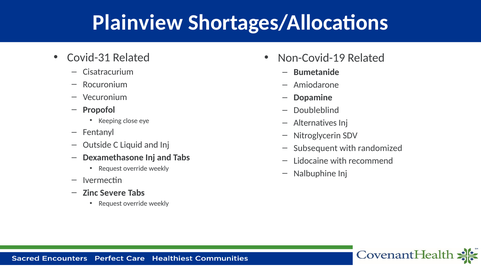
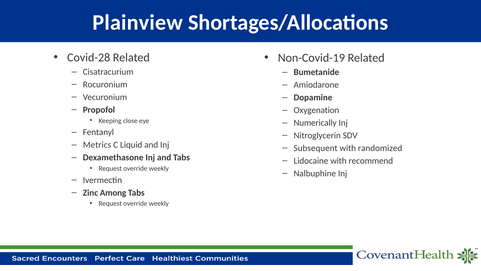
Covid-31: Covid-31 -> Covid-28
Doubleblind: Doubleblind -> Oxygenation
Alternatives: Alternatives -> Numerically
Outside: Outside -> Metrics
Severe: Severe -> Among
